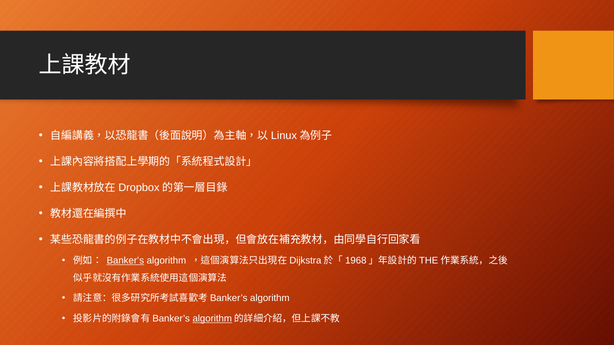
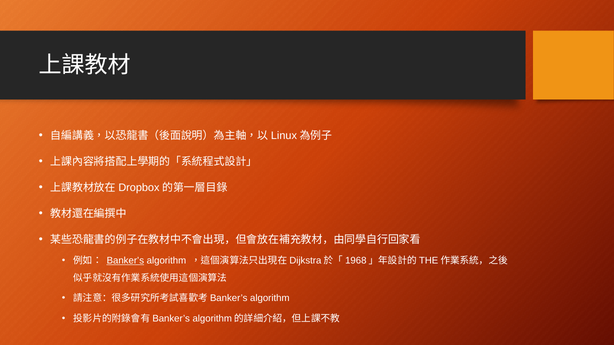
algorithm at (212, 319) underline: present -> none
